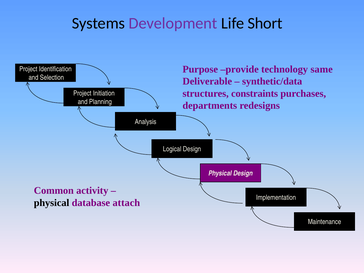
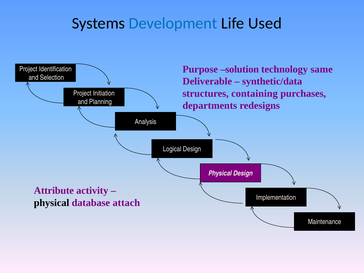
Development colour: purple -> blue
Short: Short -> Used
provide: provide -> solution
constraints: constraints -> containing
Common: Common -> Attribute
